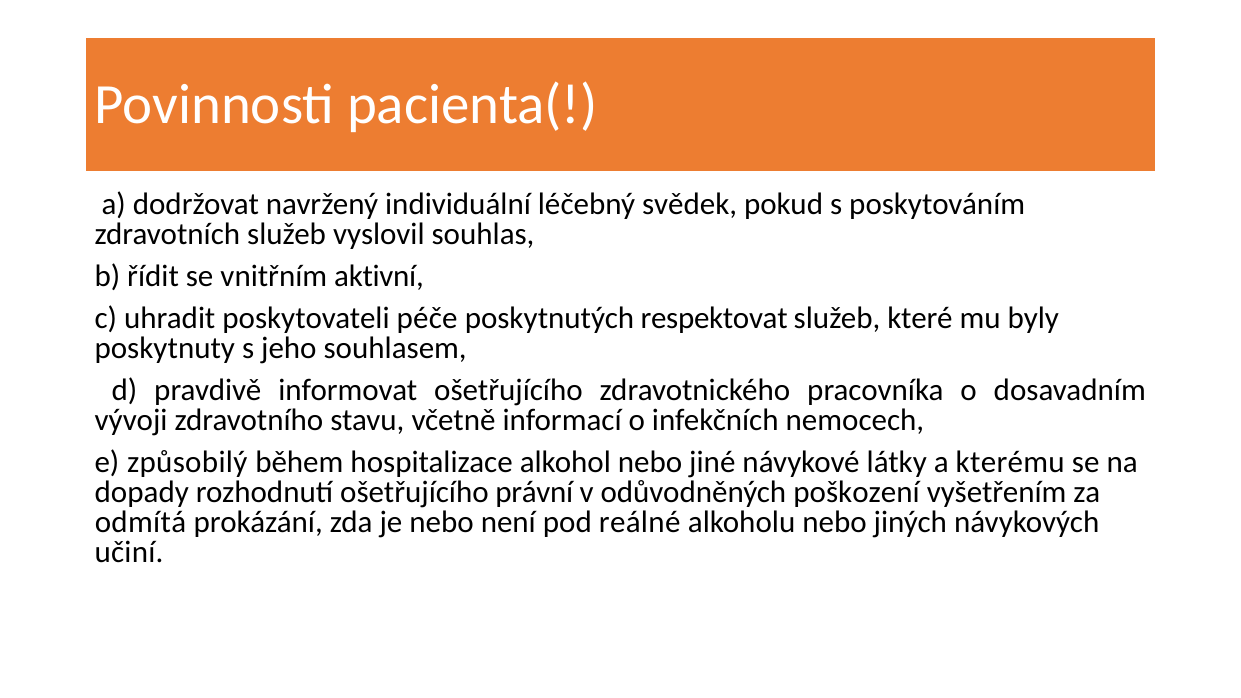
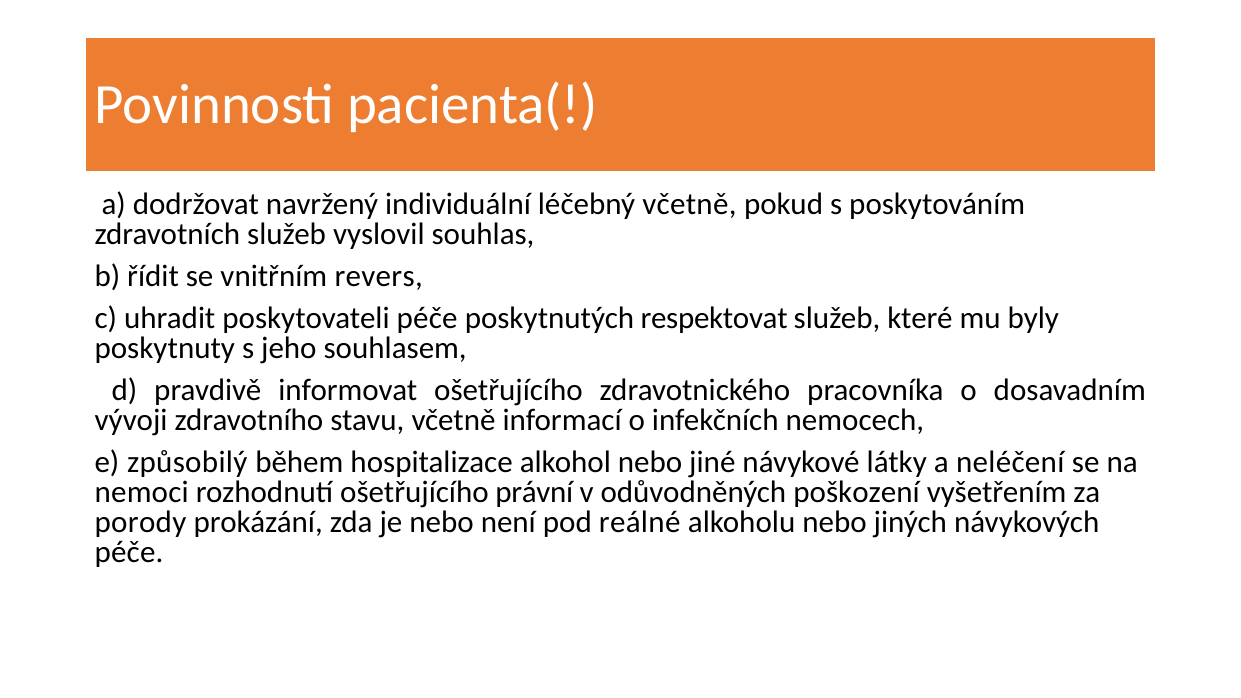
léčebný svědek: svědek -> včetně
aktivní: aktivní -> revers
kterému: kterému -> neléčení
dopady: dopady -> nemoci
odmítá: odmítá -> porody
učiní at (129, 552): učiní -> péče
